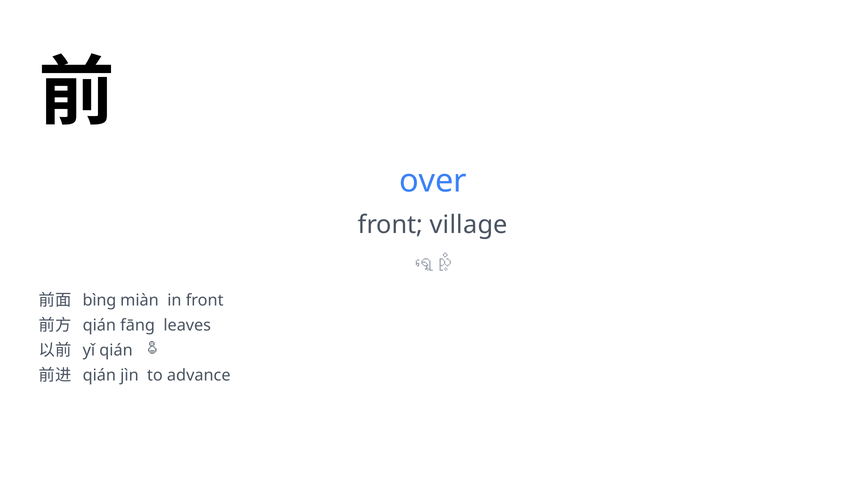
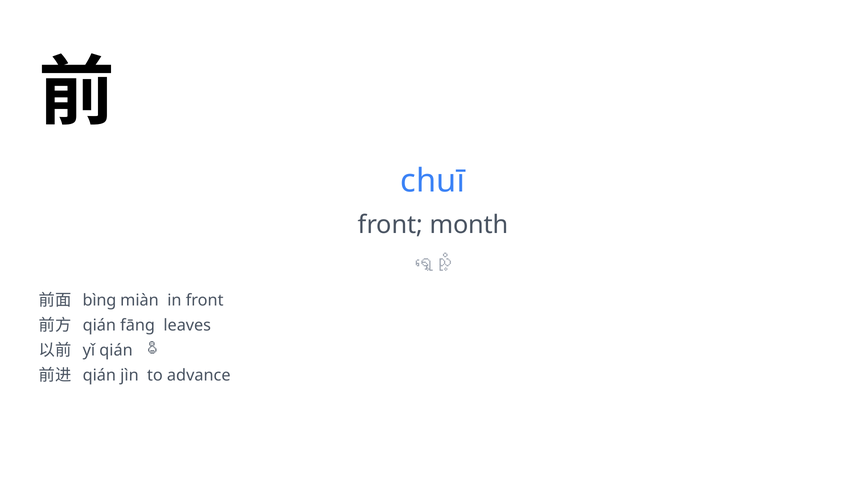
over: over -> chuī
village: village -> month
